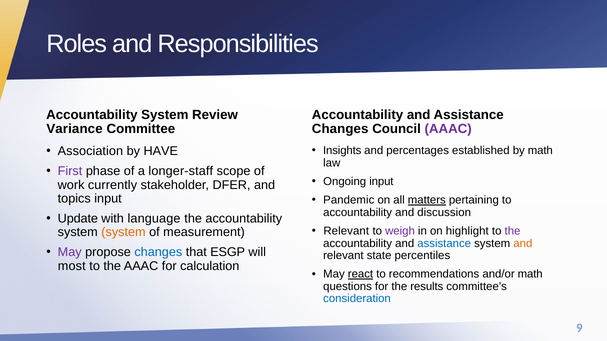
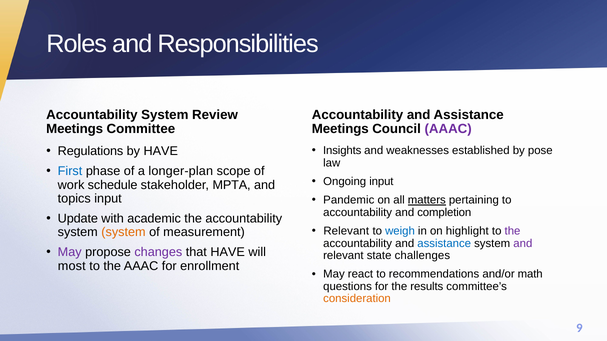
Variance at (75, 129): Variance -> Meetings
Changes at (340, 129): Changes -> Meetings
Association: Association -> Regulations
percentages: percentages -> weaknesses
by math: math -> pose
First colour: purple -> blue
longer-staff: longer-staff -> longer-plan
currently: currently -> schedule
DFER: DFER -> MPTA
discussion: discussion -> completion
language: language -> academic
weigh colour: purple -> blue
and at (523, 244) colour: orange -> purple
changes at (158, 253) colour: blue -> purple
that ESGP: ESGP -> HAVE
percentiles: percentiles -> challenges
calculation: calculation -> enrollment
react underline: present -> none
consideration colour: blue -> orange
